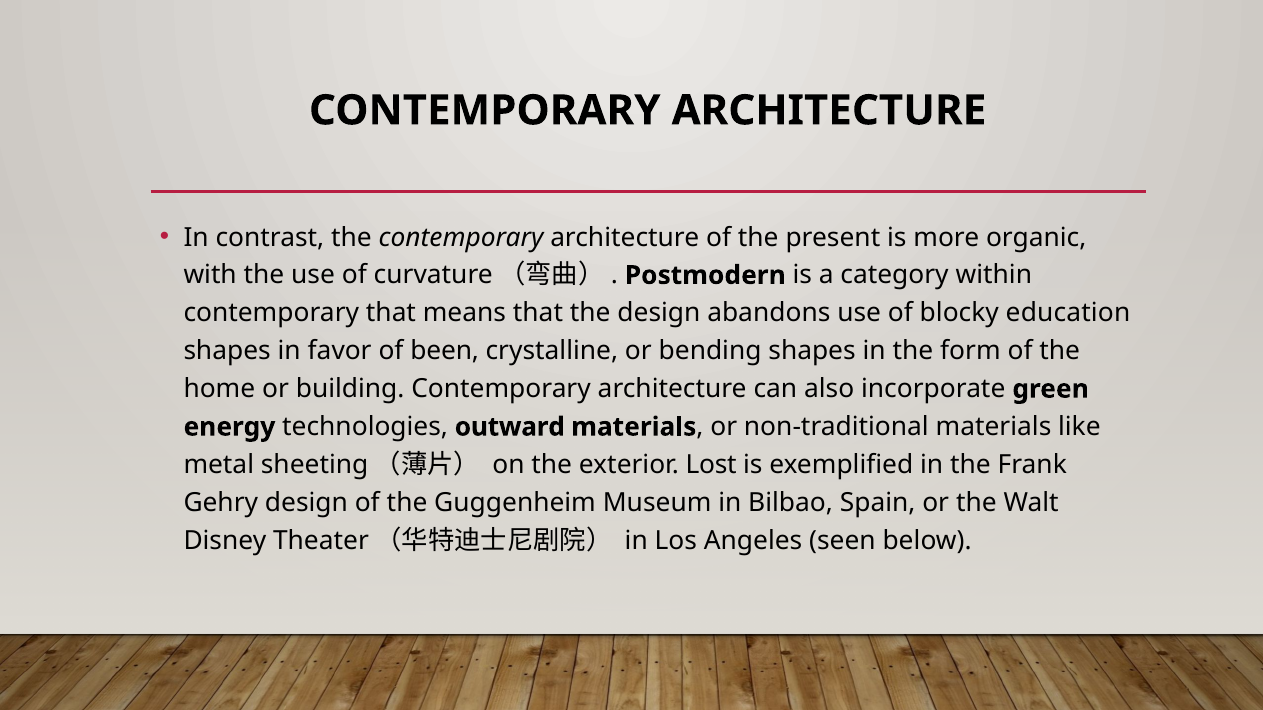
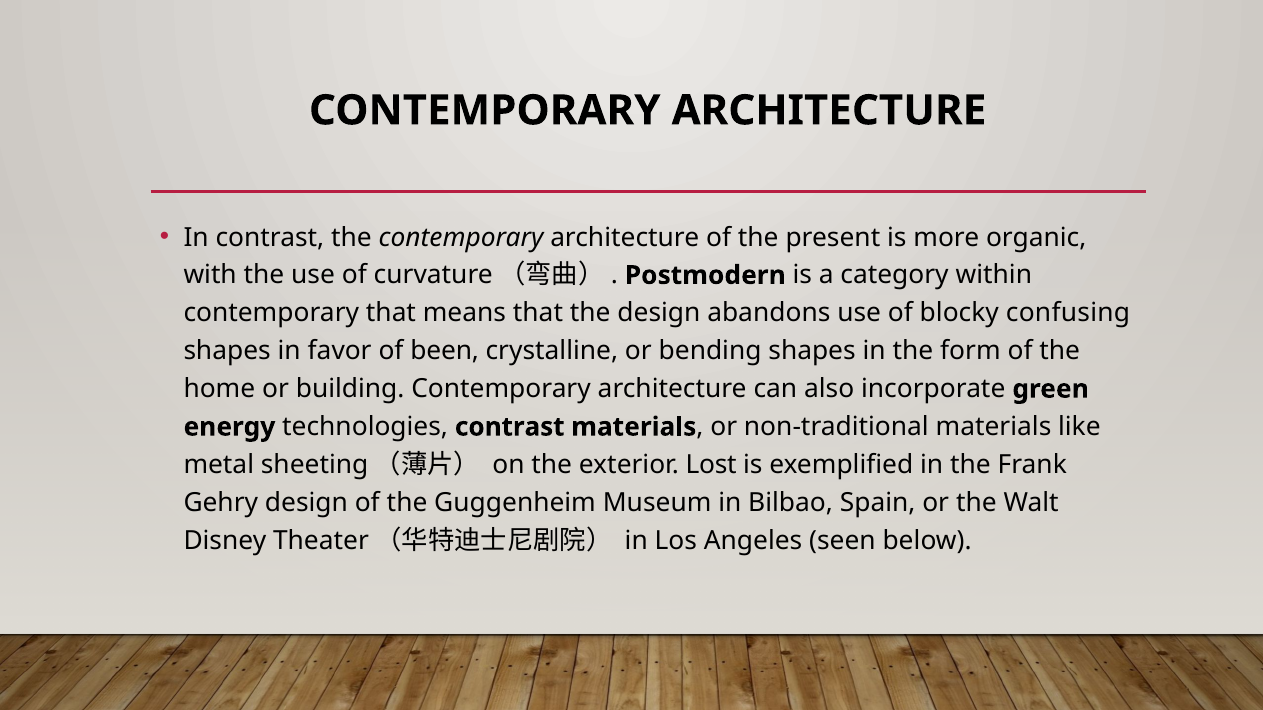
education: education -> confusing
technologies outward: outward -> contrast
